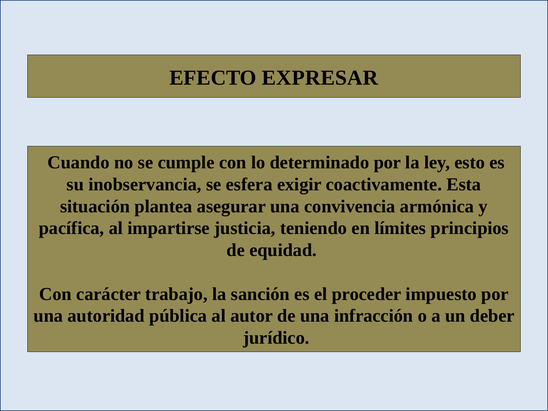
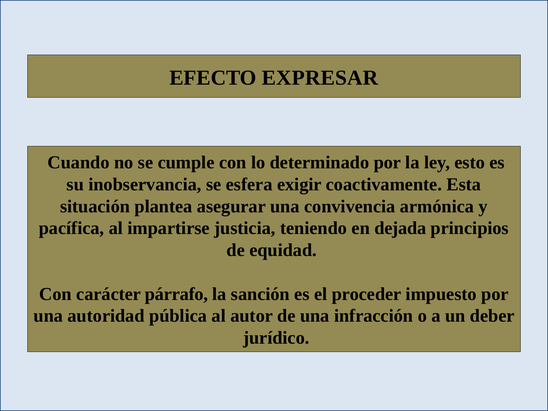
límites: límites -> dejada
trabajo: trabajo -> párrafo
